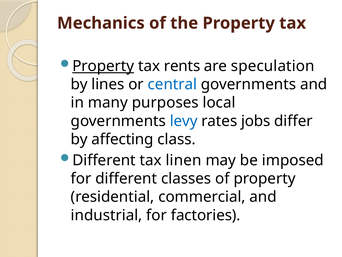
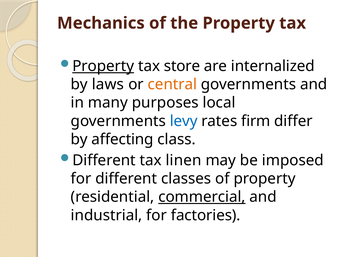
rents: rents -> store
speculation: speculation -> internalized
lines: lines -> laws
central colour: blue -> orange
jobs: jobs -> firm
commercial underline: none -> present
